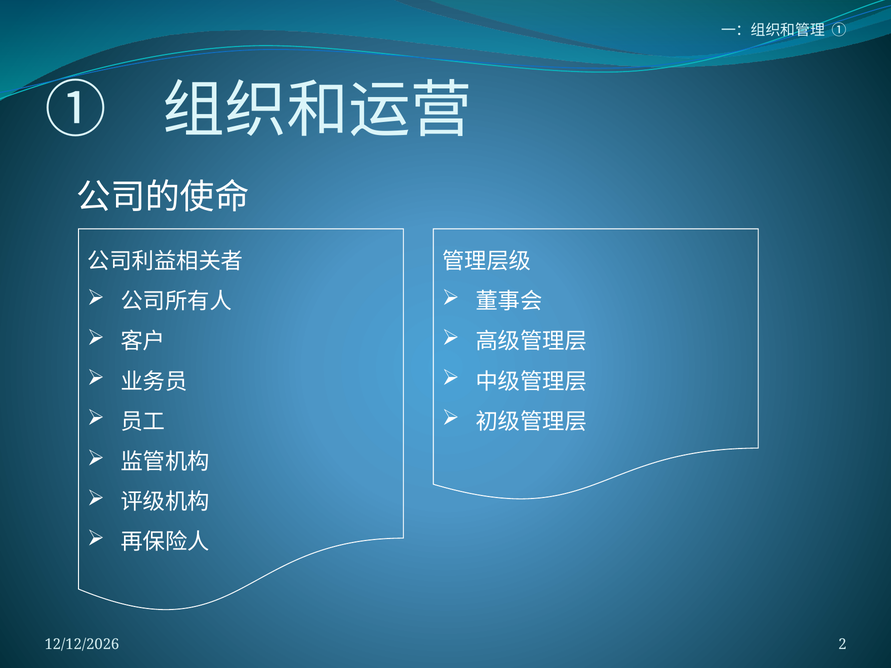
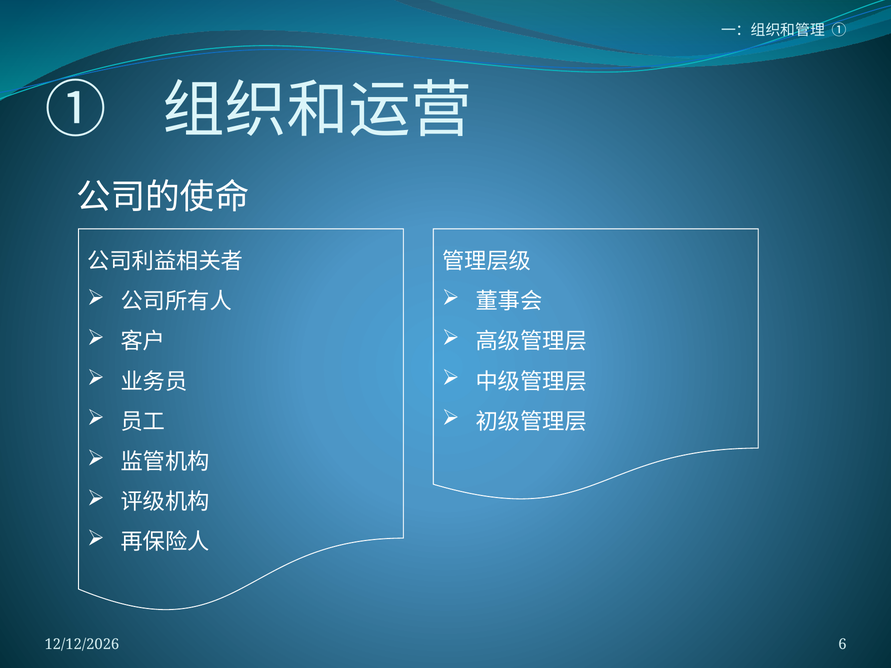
2: 2 -> 6
